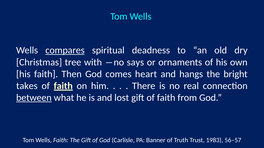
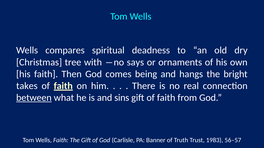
compares underline: present -> none
heart: heart -> being
lost: lost -> sins
